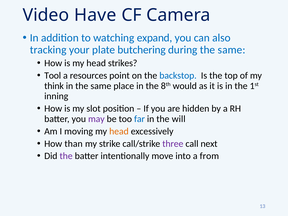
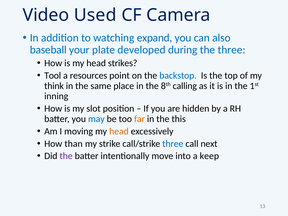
Have: Have -> Used
tracking: tracking -> baseball
butchering: butchering -> developed
during the same: same -> three
would: would -> calling
may colour: purple -> blue
far colour: blue -> orange
will: will -> this
three at (173, 144) colour: purple -> blue
from: from -> keep
